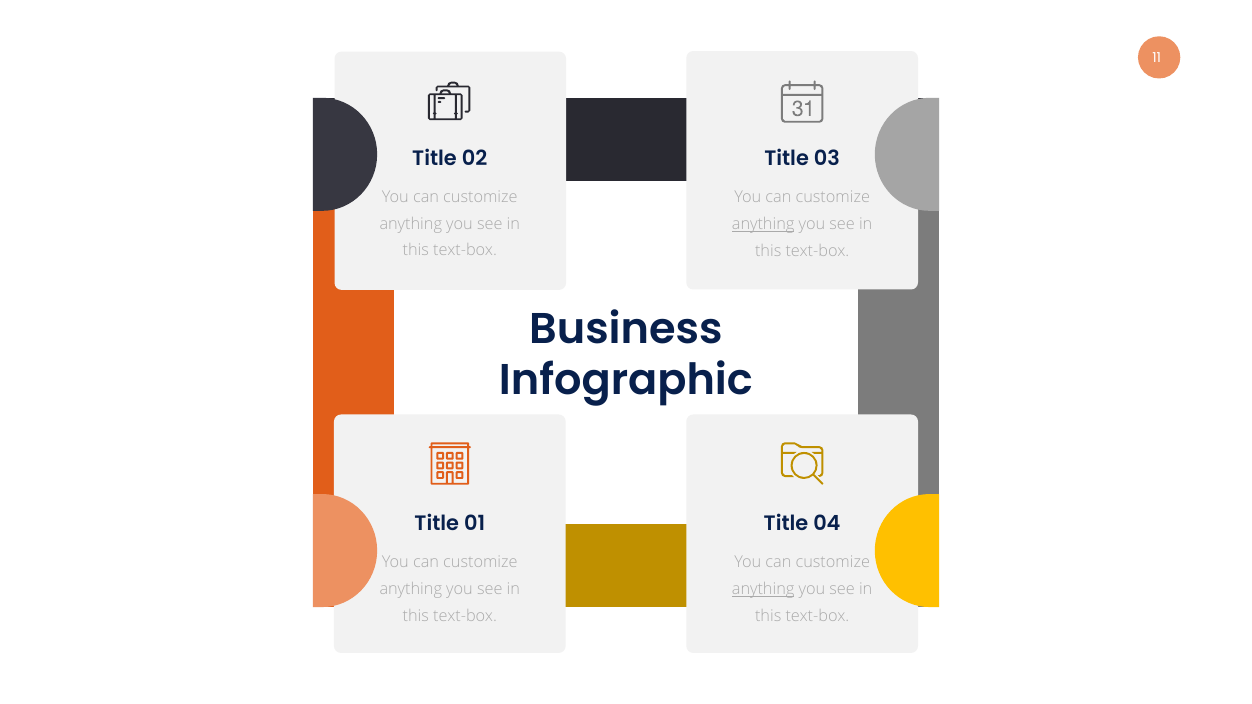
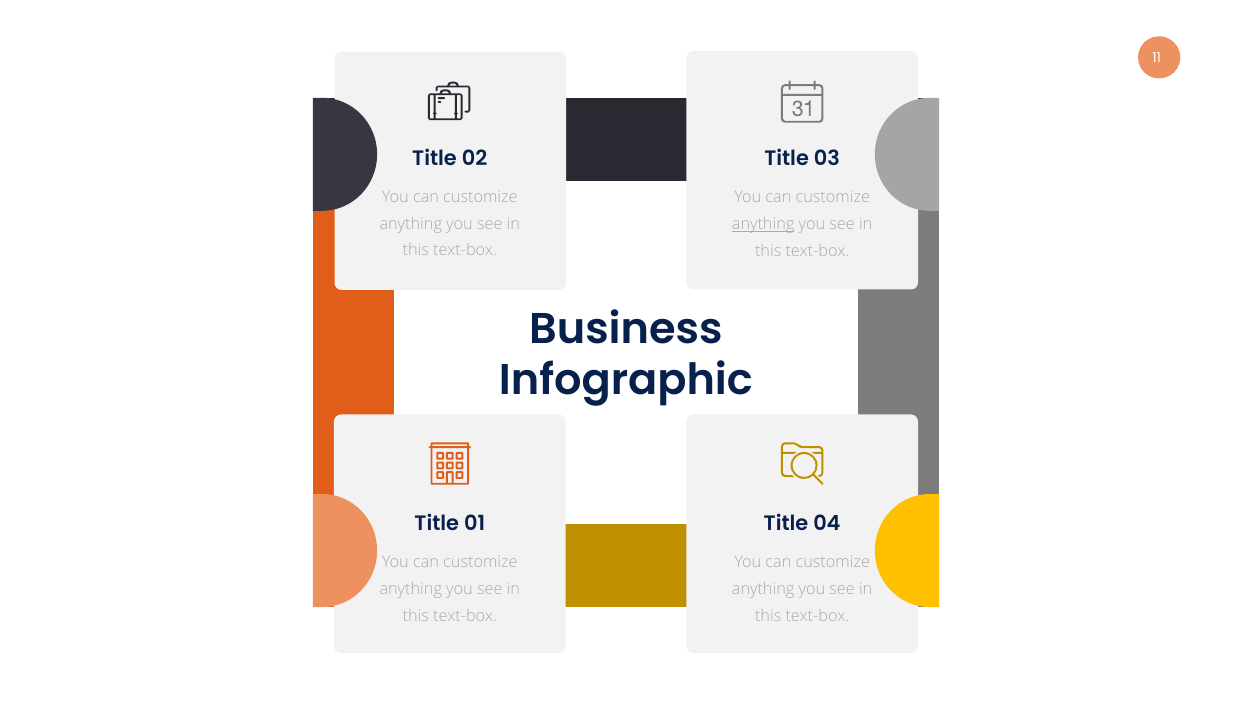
anything at (763, 589) underline: present -> none
